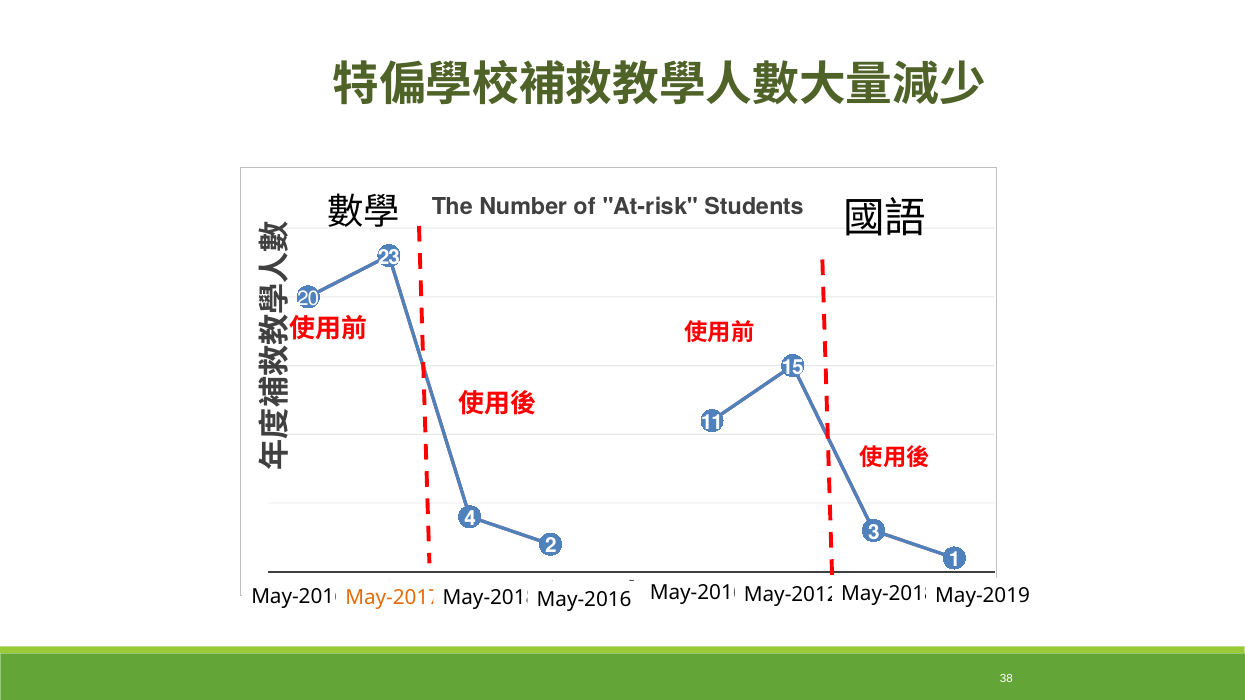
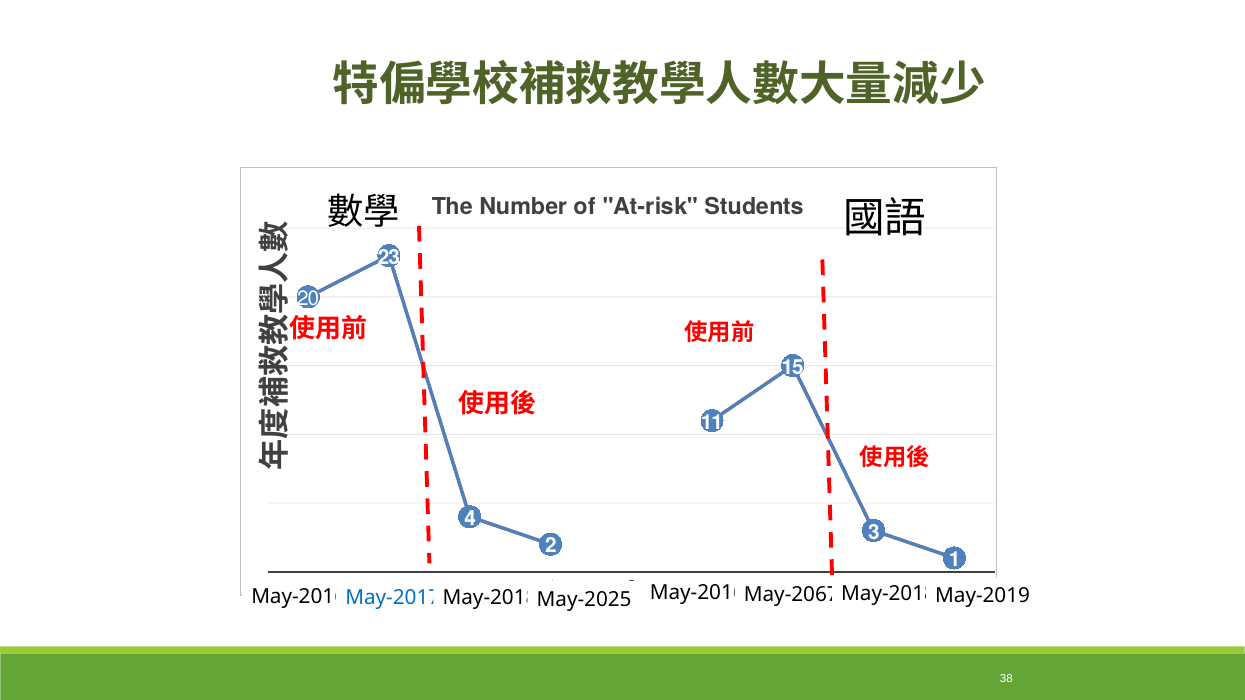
May-2012: May-2012 -> May-2067
May-2017 colour: orange -> blue
May-2016 at (584, 600): May-2016 -> May-2025
